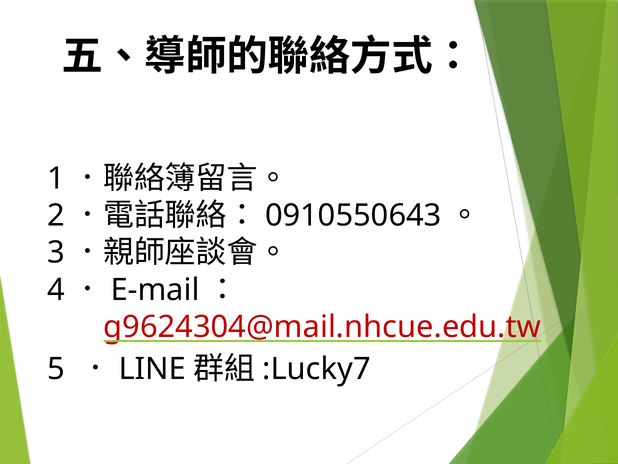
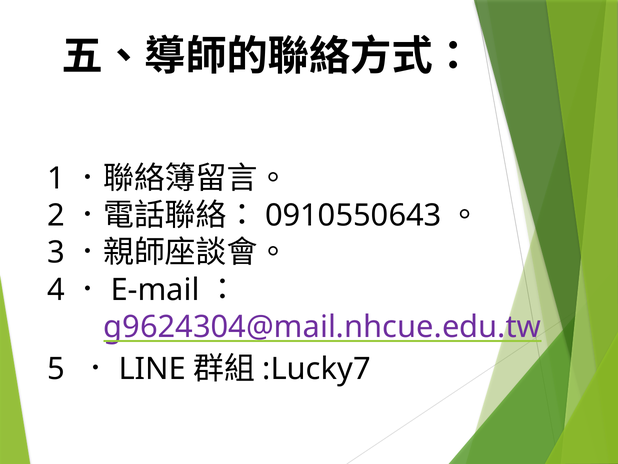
g9624304@mail.nhcue.edu.tw colour: red -> purple
